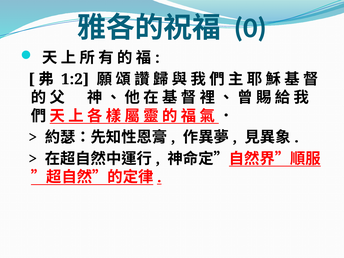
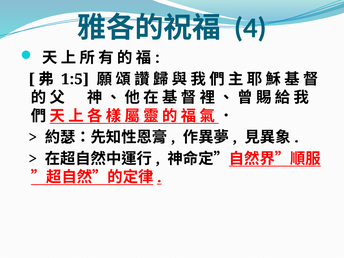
0: 0 -> 4
1:2: 1:2 -> 1:5
